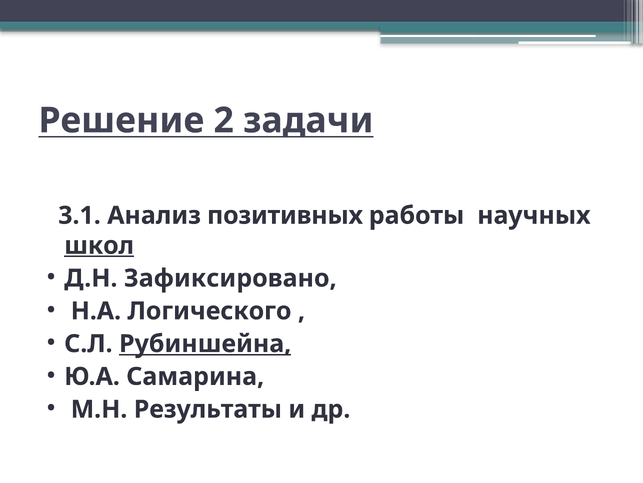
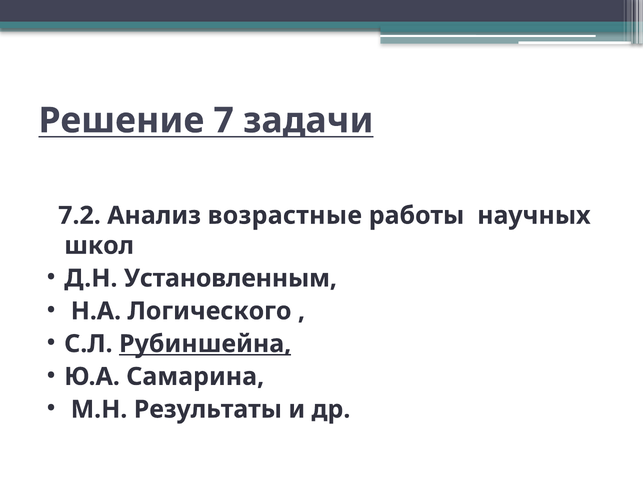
2: 2 -> 7
3.1: 3.1 -> 7.2
позитивных: позитивных -> возрастные
школ underline: present -> none
Зафиксировано: Зафиксировано -> Установленным
